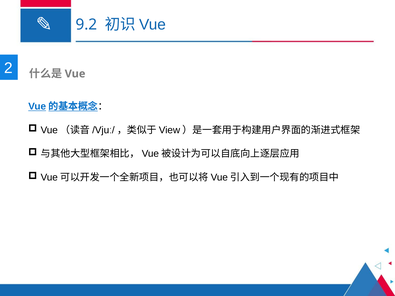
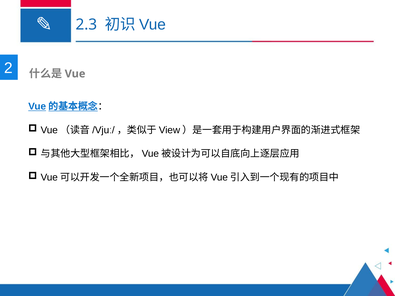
9.2: 9.2 -> 2.3
